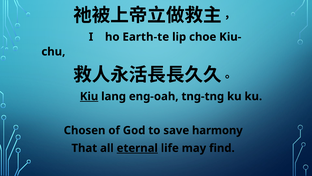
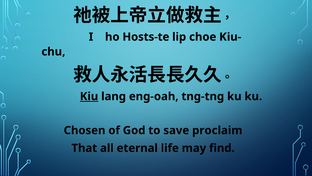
Earth-te: Earth-te -> Hosts-te
harmony: harmony -> proclaim
eternal underline: present -> none
